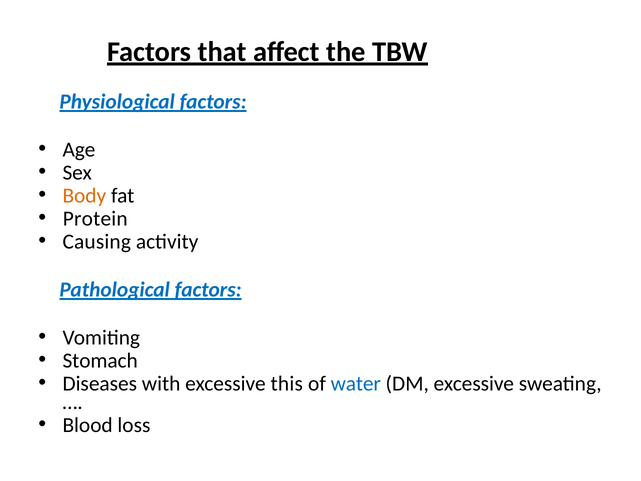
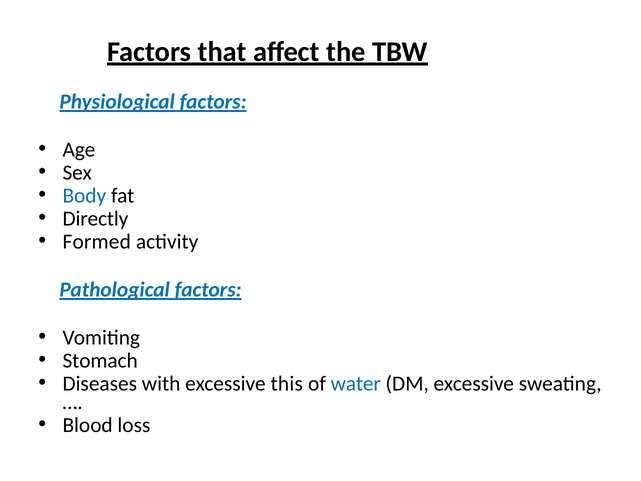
Body colour: orange -> blue
Protein: Protein -> Directly
Causing: Causing -> Formed
